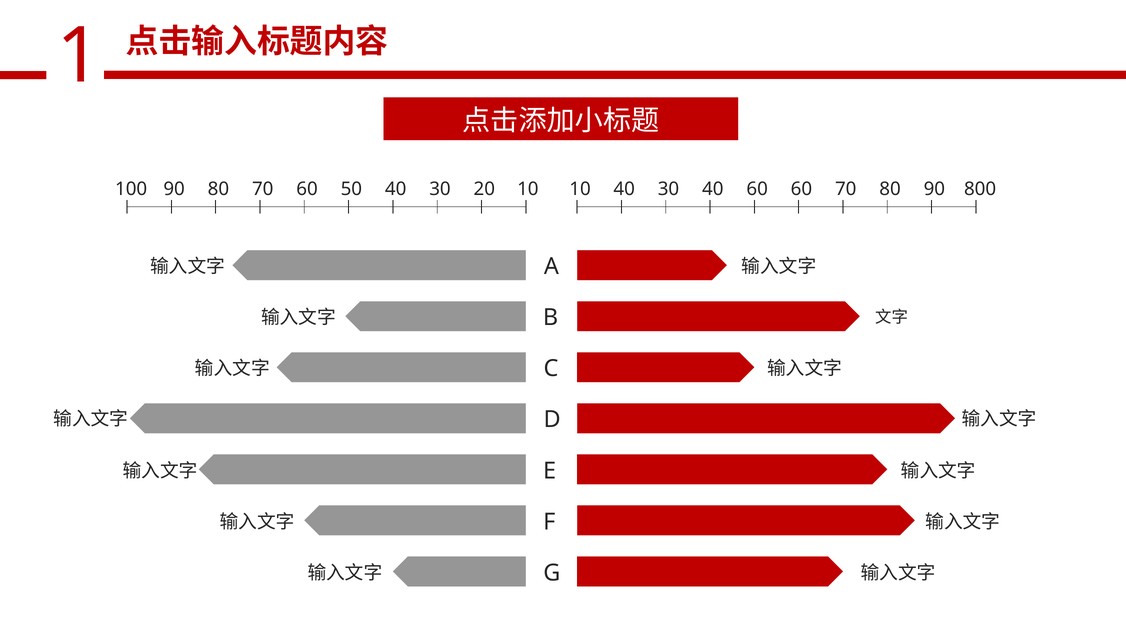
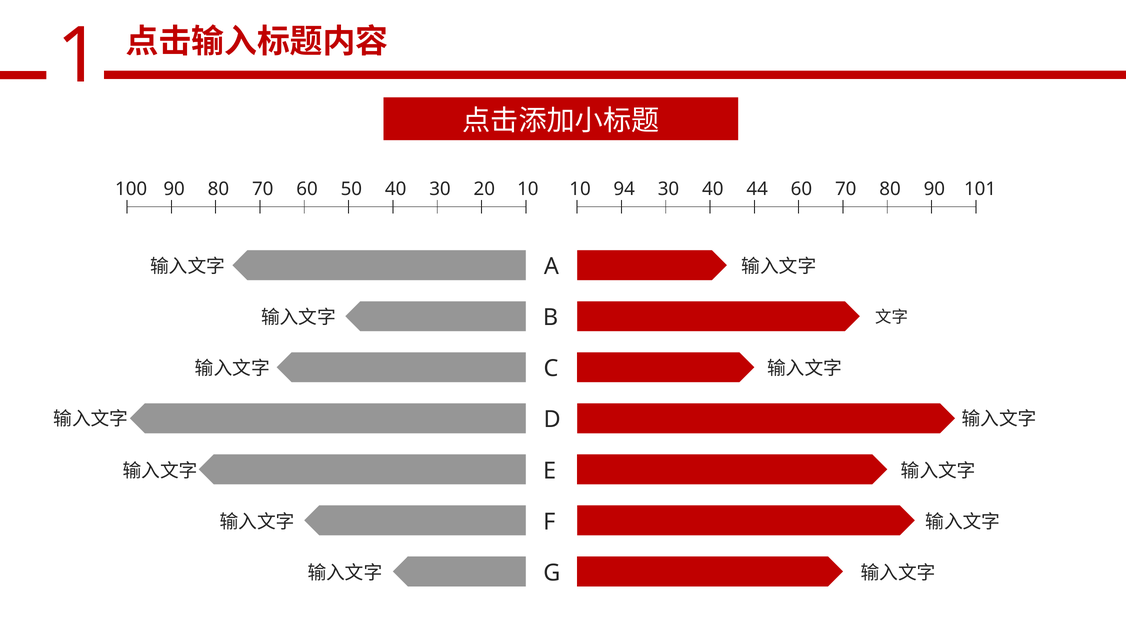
10 40: 40 -> 94
40 60: 60 -> 44
800: 800 -> 101
